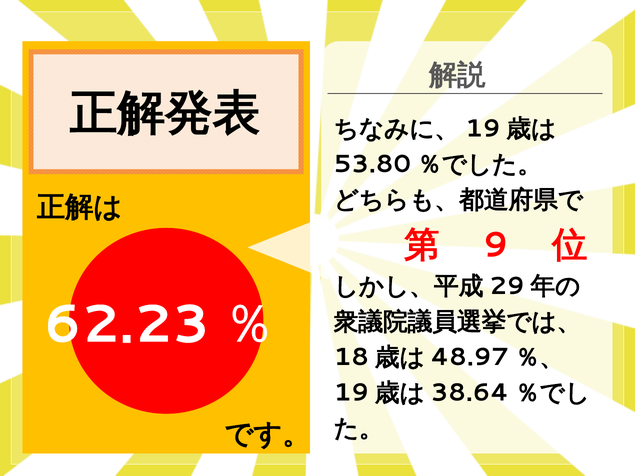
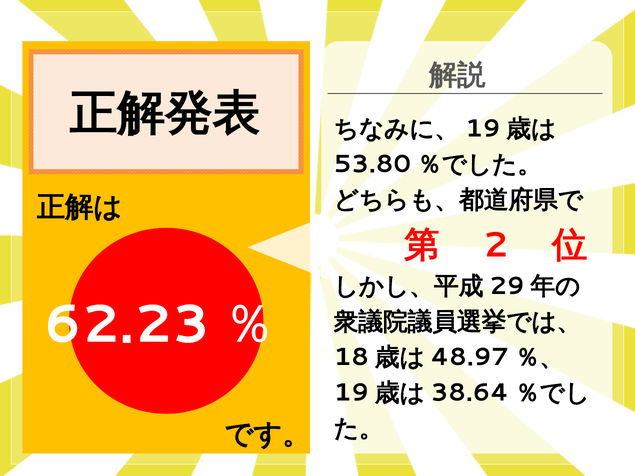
9: 9 -> 2
